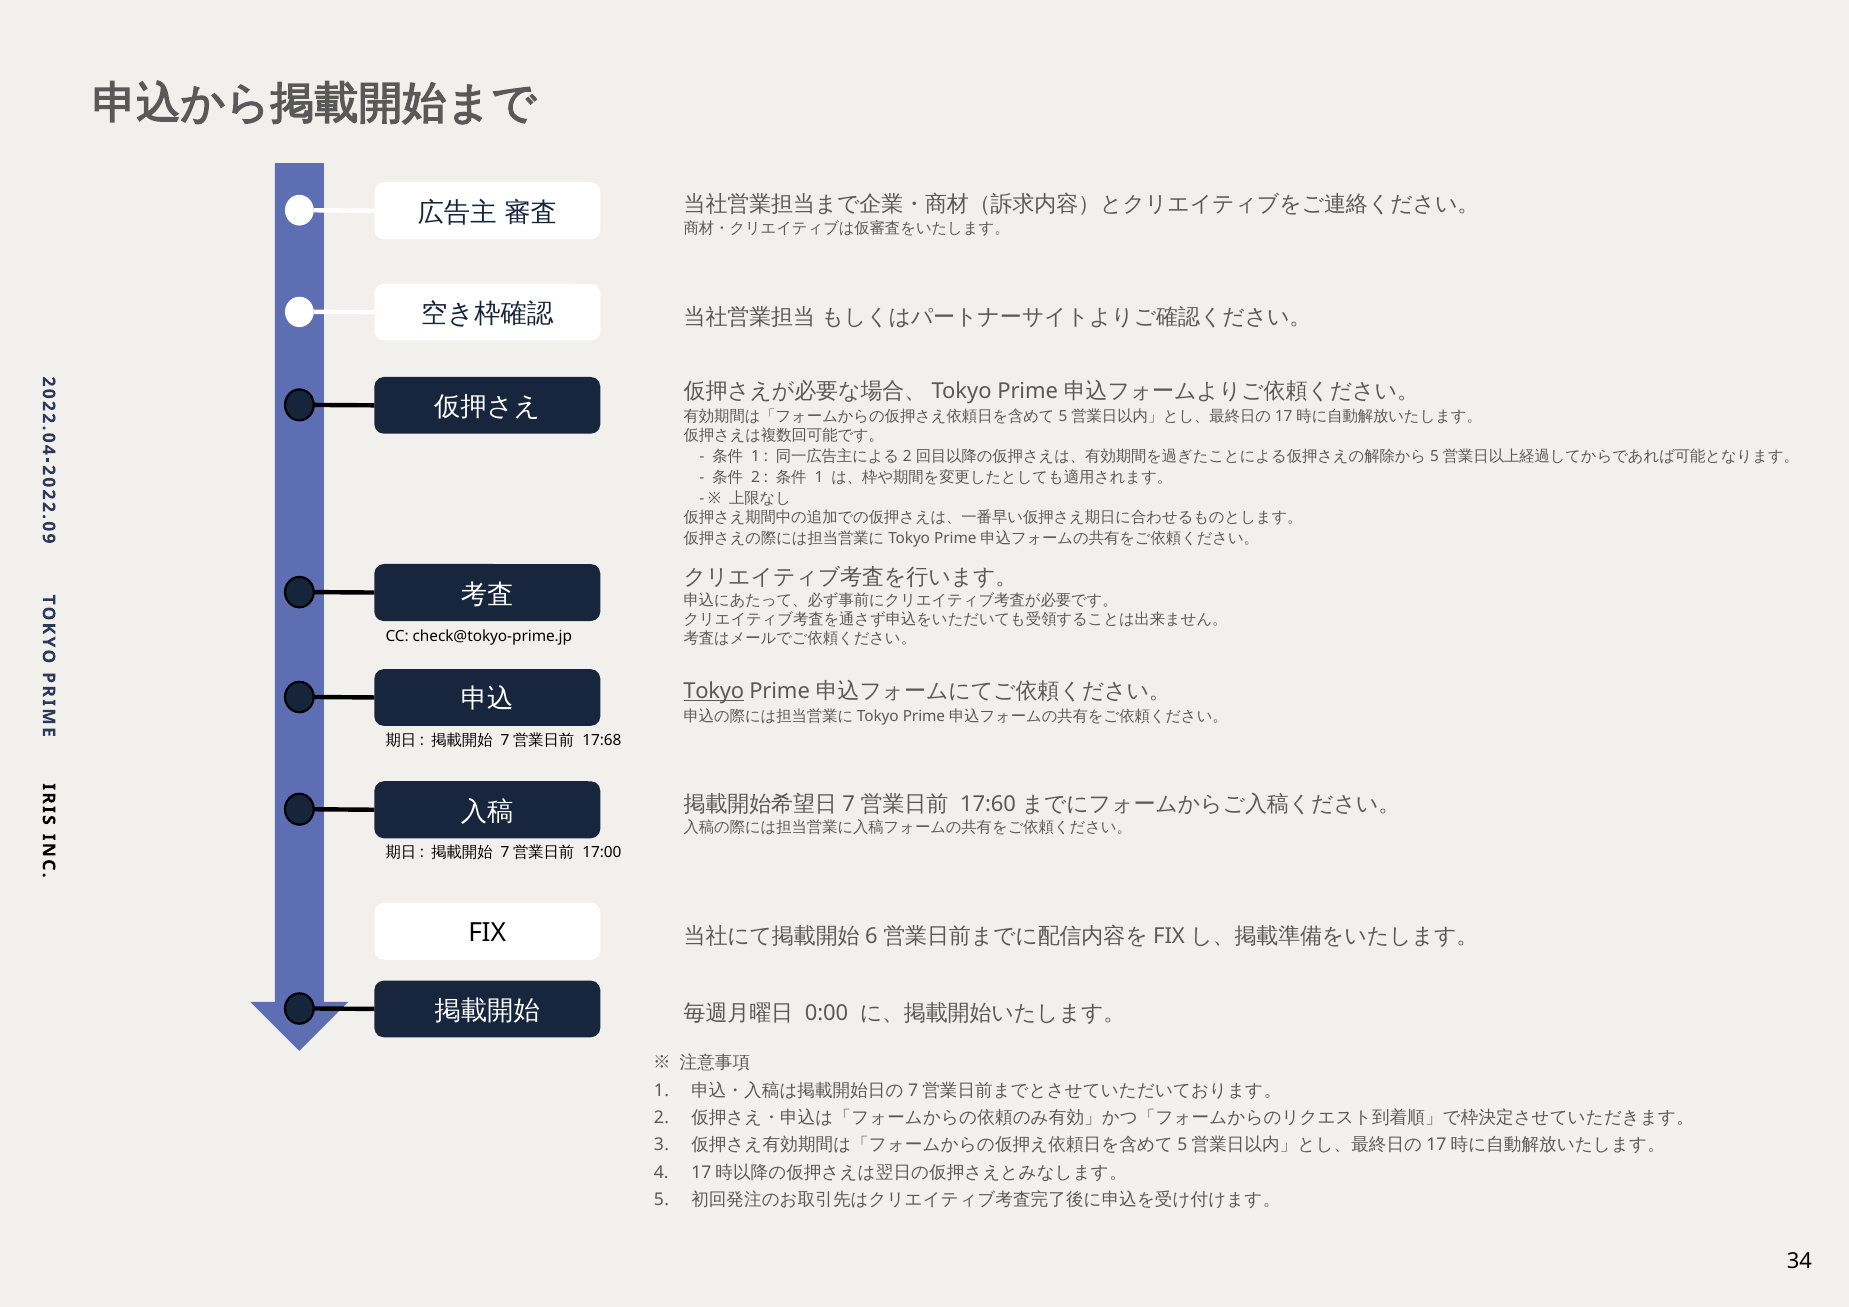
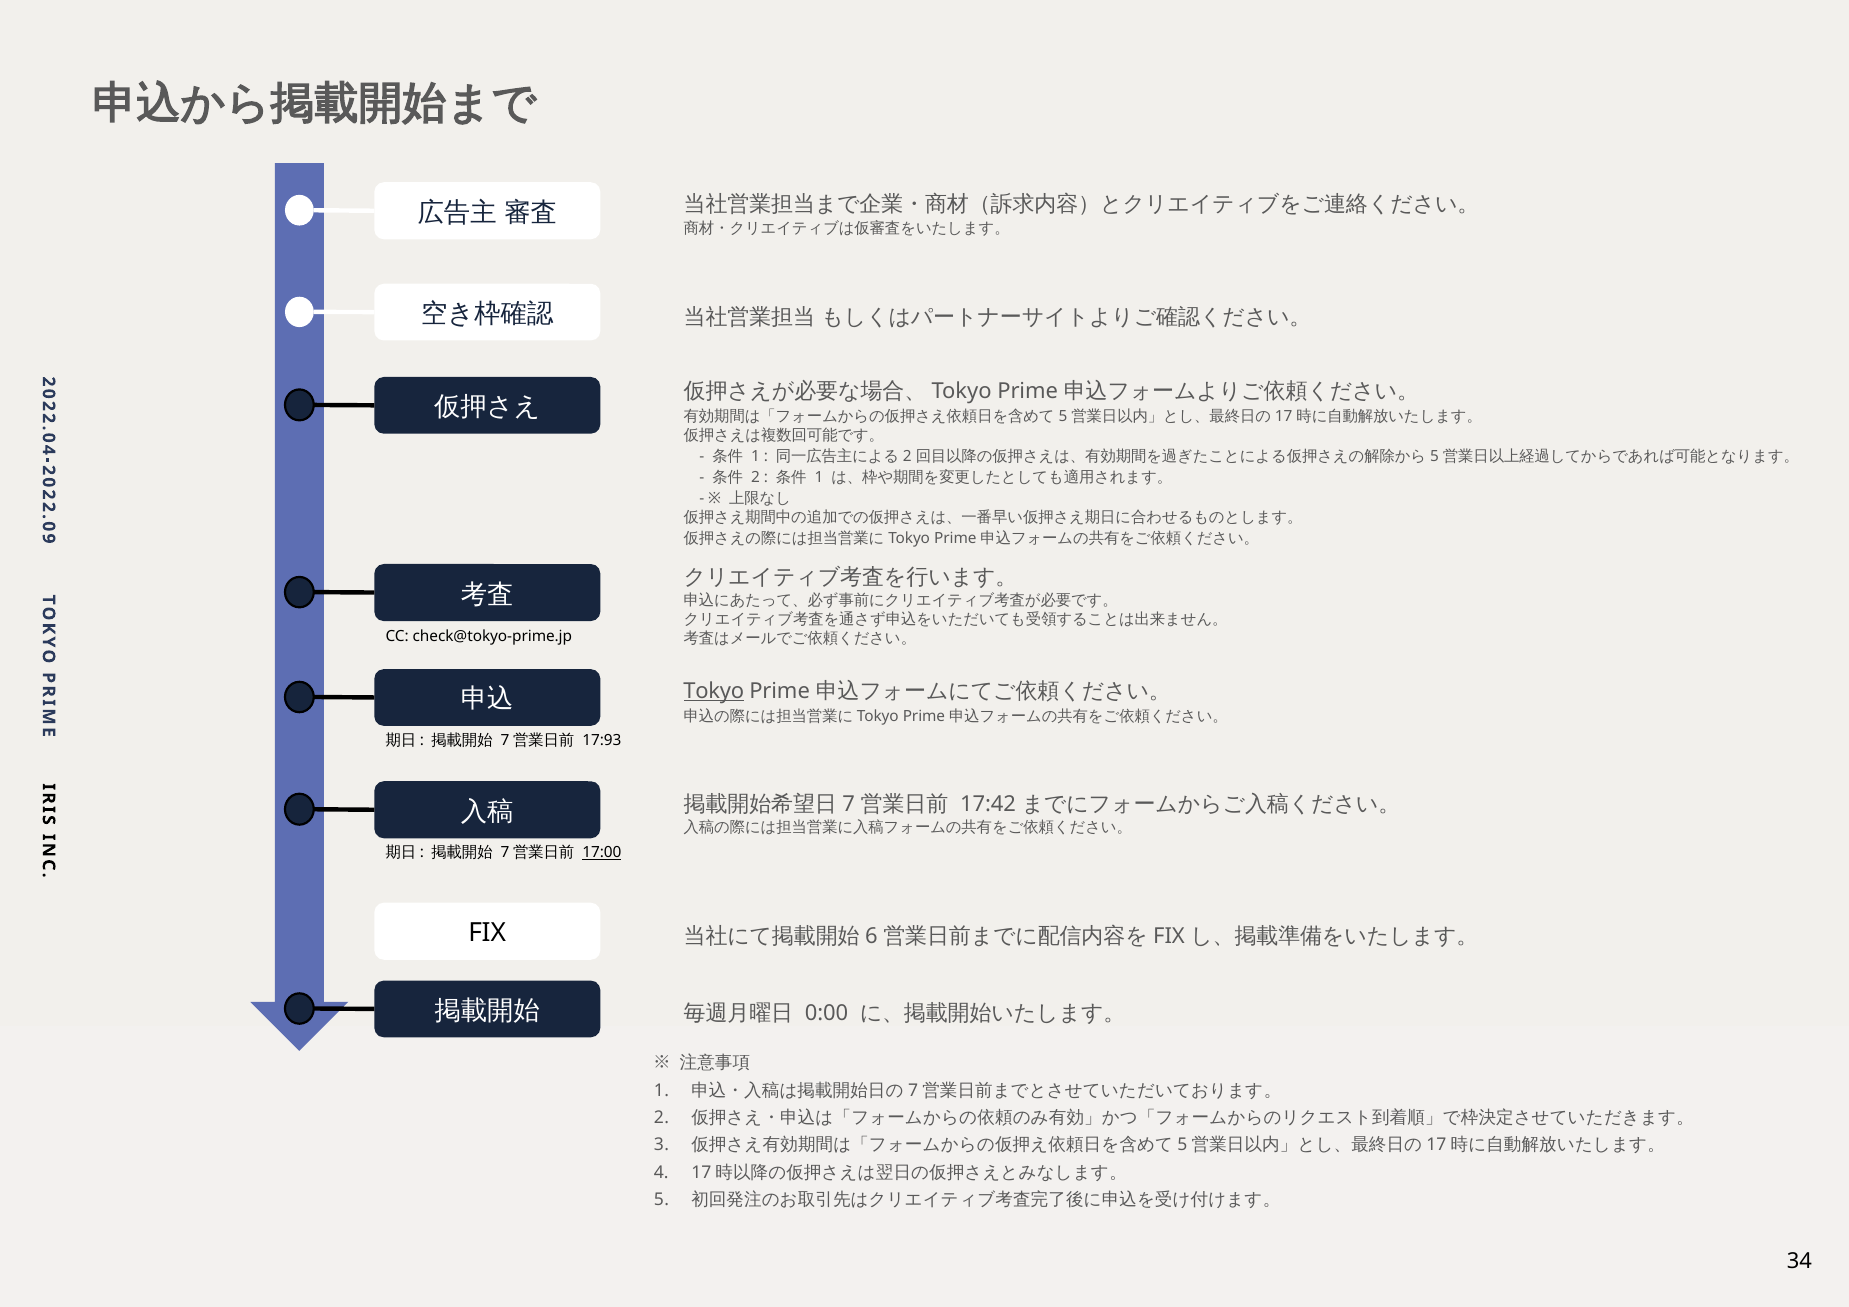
17:68: 17:68 -> 17:93
17:60: 17:60 -> 17:42
17:00 underline: none -> present
